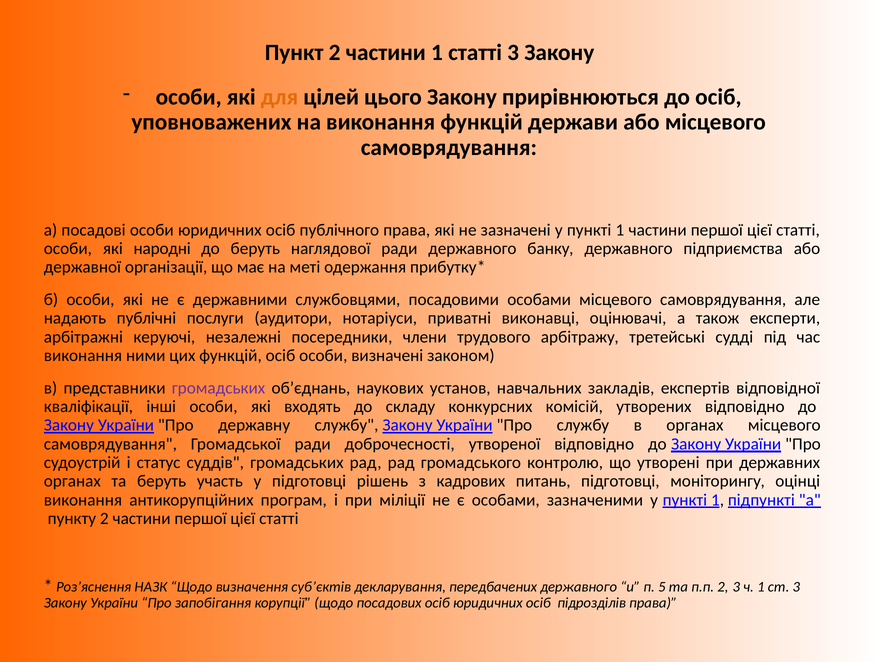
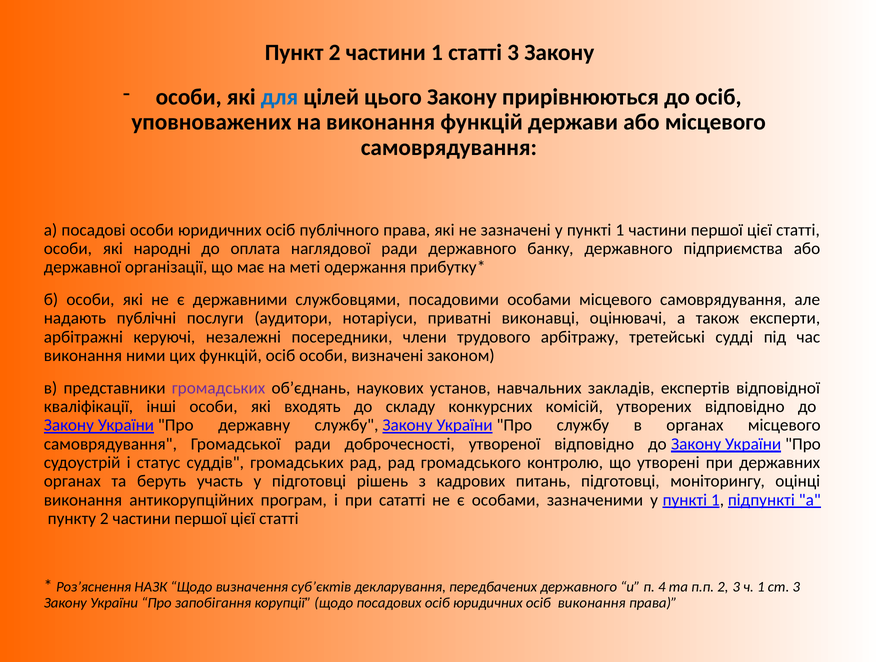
для colour: orange -> blue
до беруть: беруть -> оплата
міліції: міліції -> сататті
5: 5 -> 4
осіб підрозділів: підрозділів -> виконання
